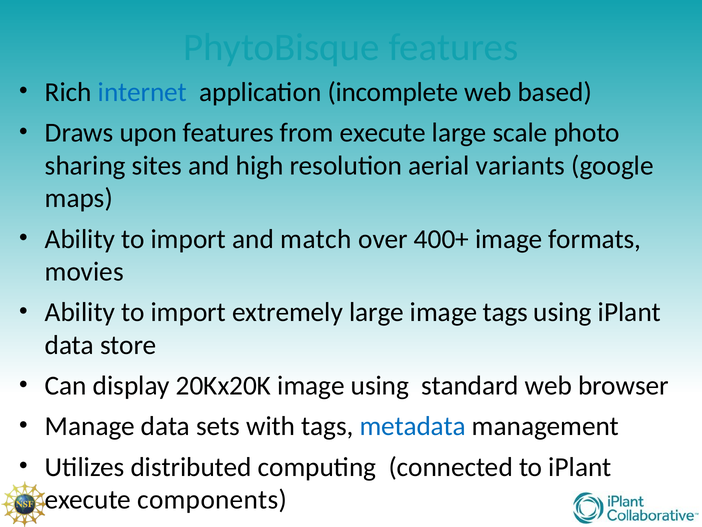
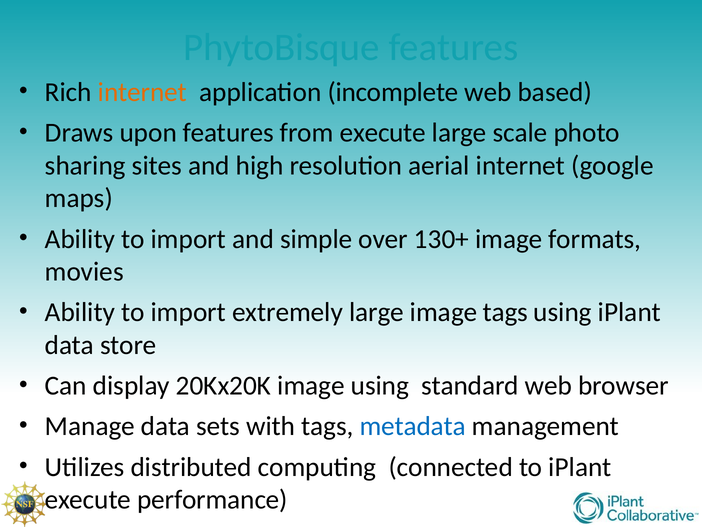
internet at (142, 92) colour: blue -> orange
aerial variants: variants -> internet
match: match -> simple
400+: 400+ -> 130+
components: components -> performance
